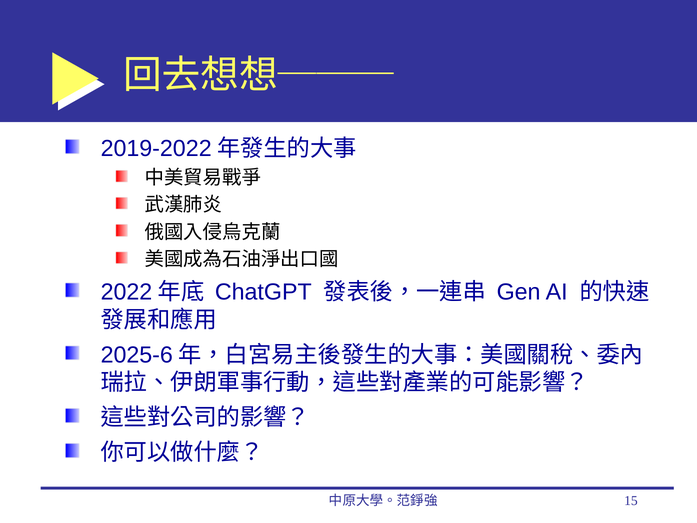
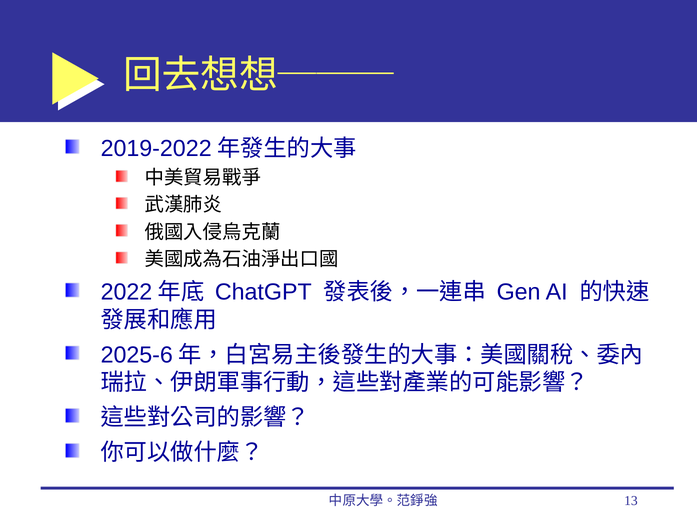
15: 15 -> 13
